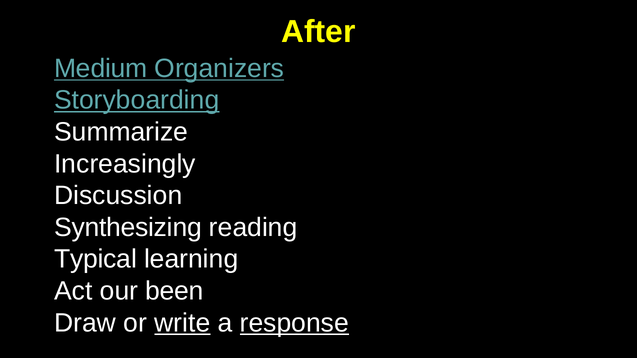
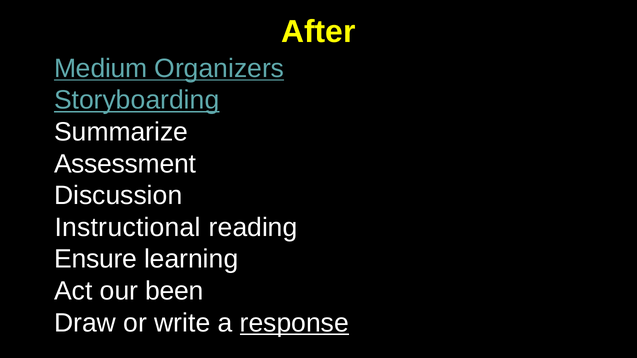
Increasingly: Increasingly -> Assessment
Synthesizing: Synthesizing -> Instructional
Typical: Typical -> Ensure
write underline: present -> none
